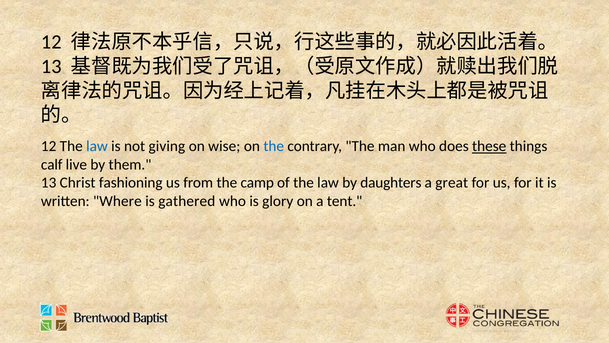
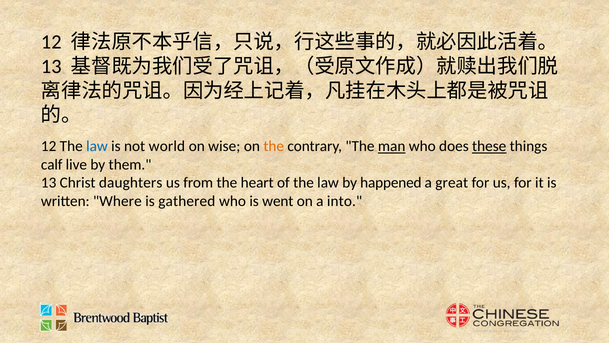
giving: giving -> world
the at (274, 146) colour: blue -> orange
man underline: none -> present
fashioning: fashioning -> daughters
camp: camp -> heart
daughters: daughters -> happened
glory: glory -> went
tent: tent -> into
